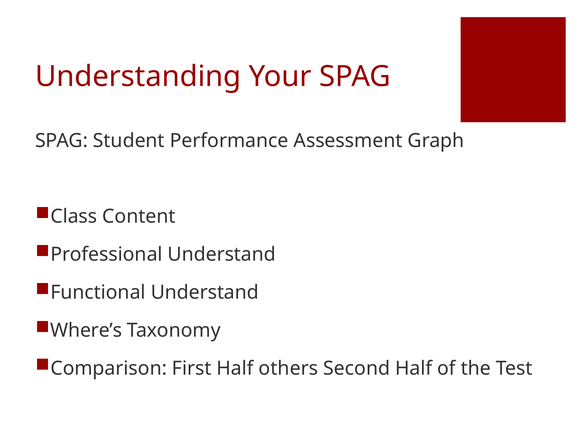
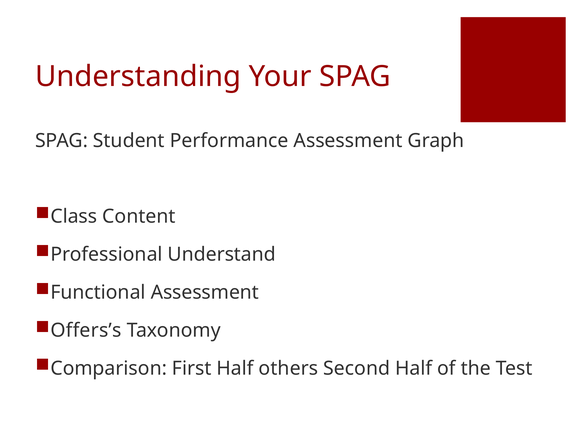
Functional Understand: Understand -> Assessment
Where’s: Where’s -> Offers’s
